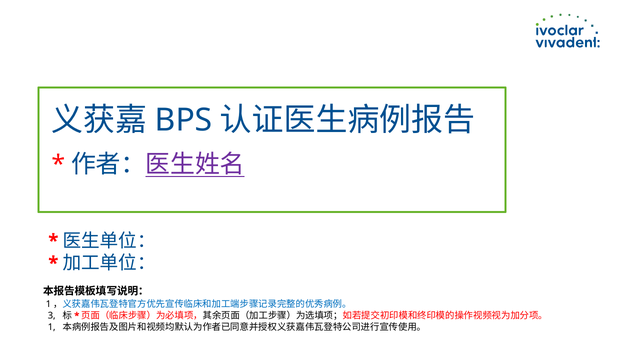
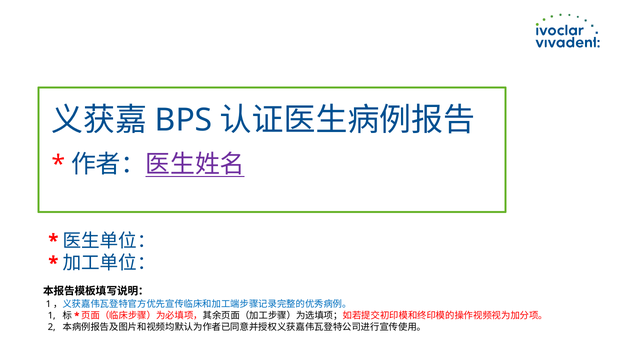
3: 3 -> 1
1: 1 -> 2
